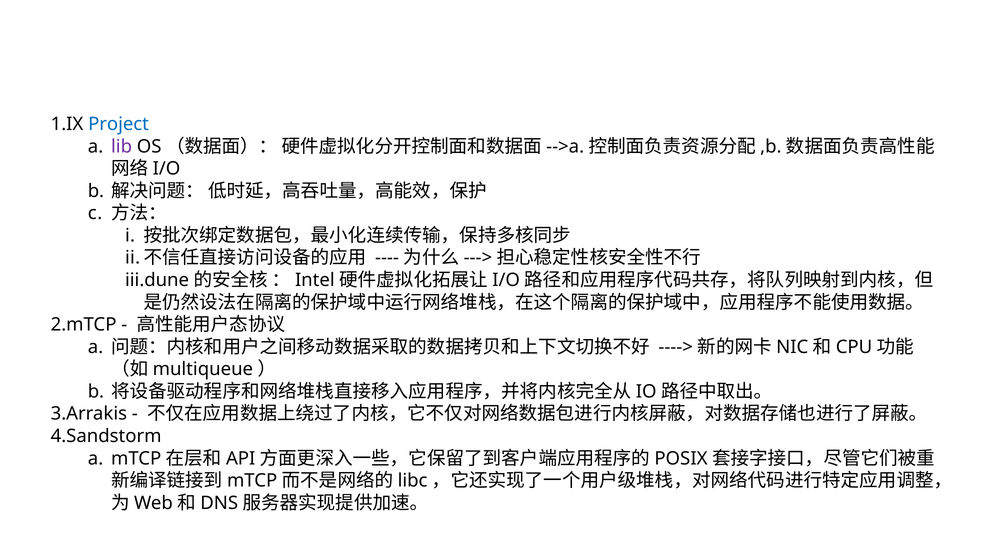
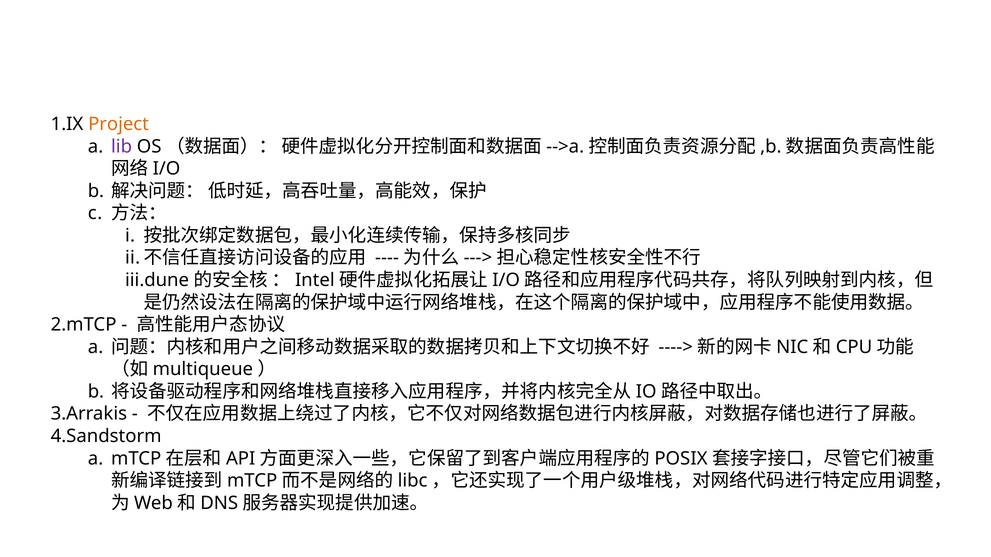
Project colour: blue -> orange
